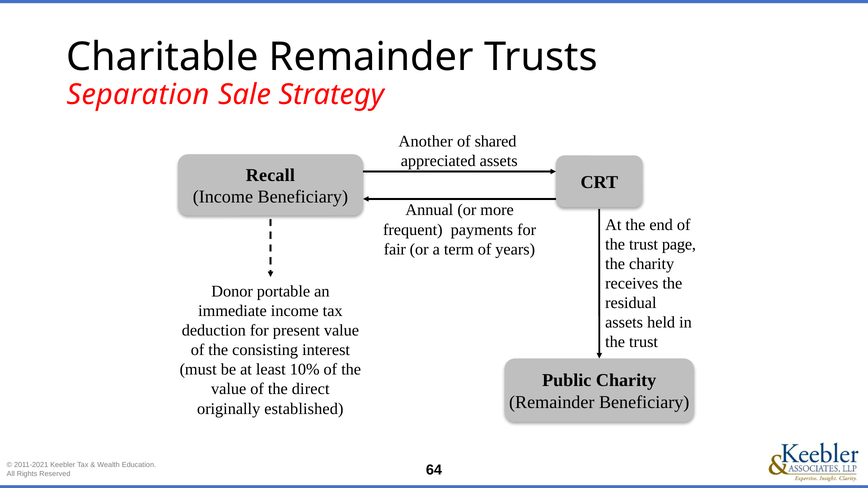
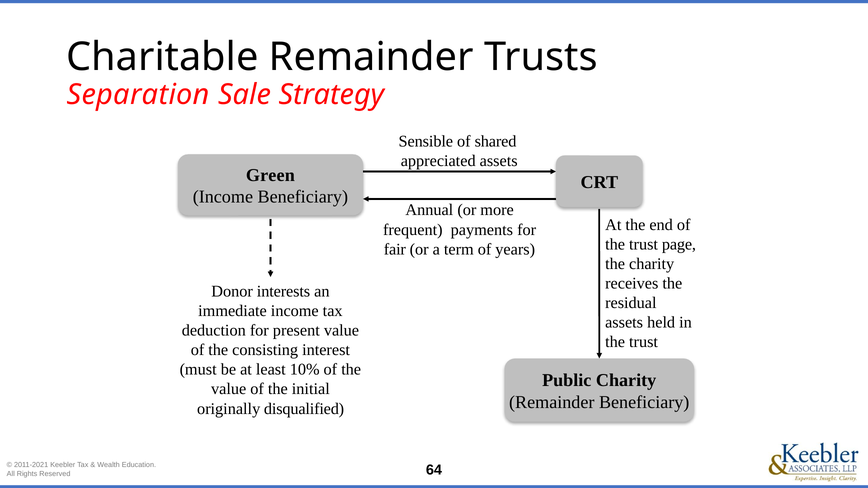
Another: Another -> Sensible
Recall: Recall -> Green
portable: portable -> interests
direct: direct -> initial
established: established -> disqualified
